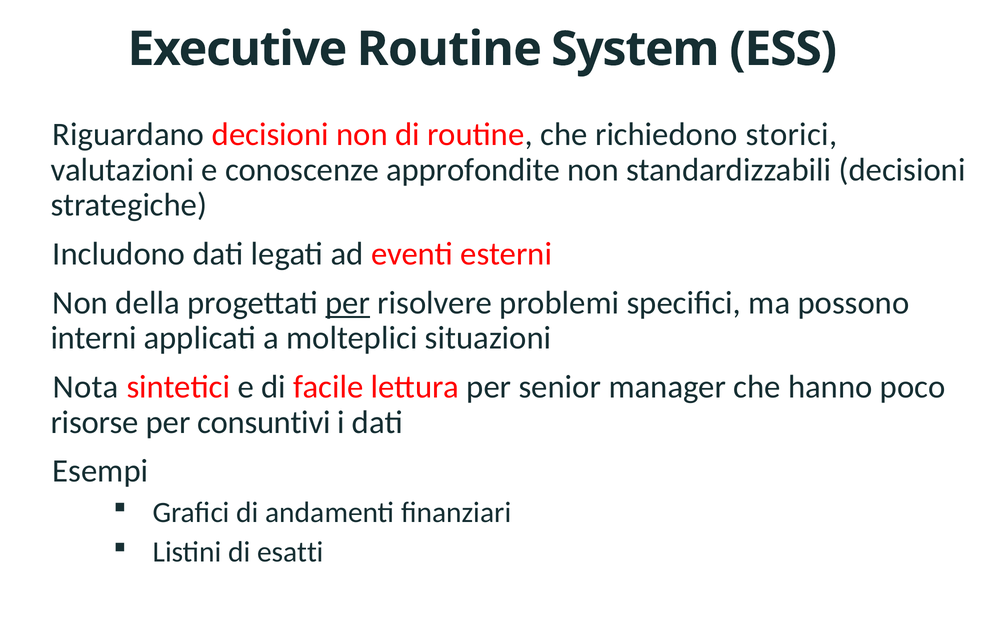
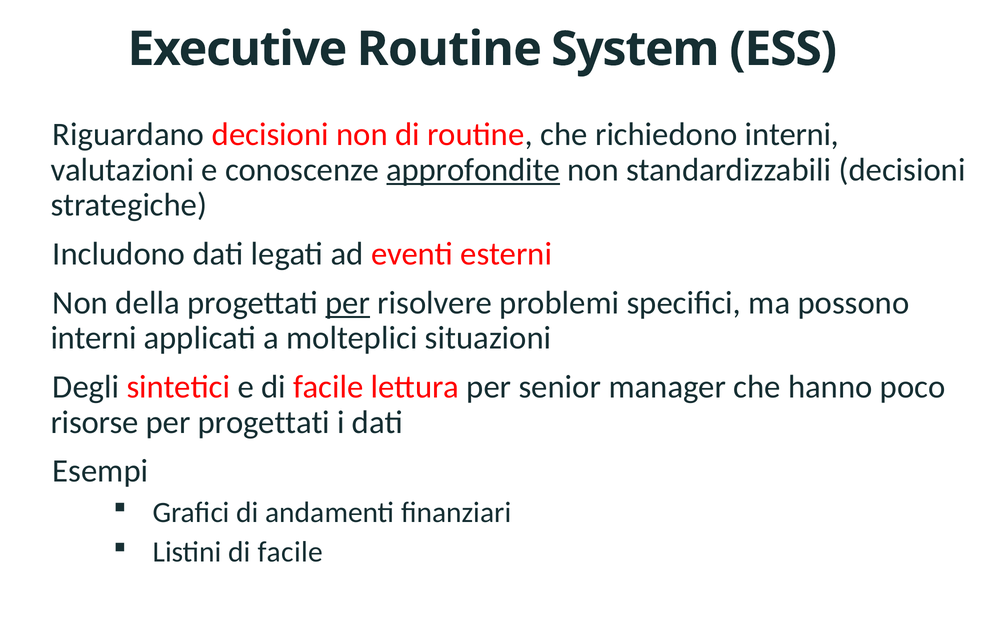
richiedono storici: storici -> interni
approfondite underline: none -> present
Nota: Nota -> Degli
per consuntivi: consuntivi -> progettati
Listini di esatti: esatti -> facile
